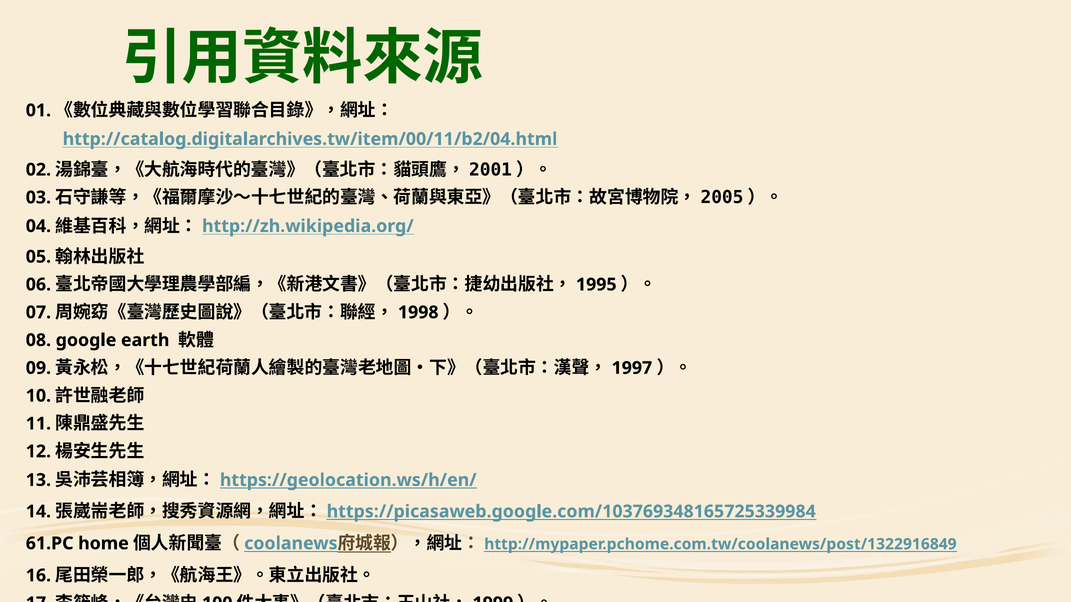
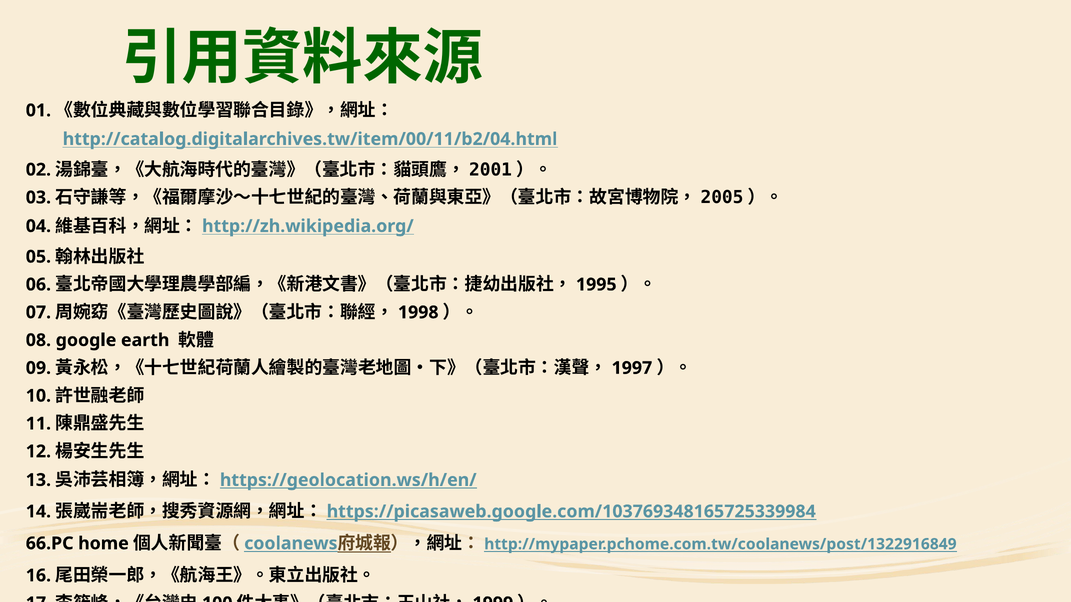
61.PC: 61.PC -> 66.PC
